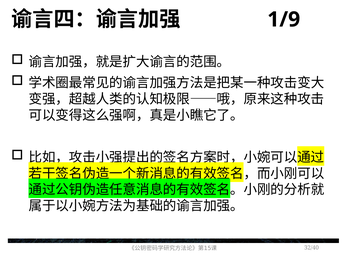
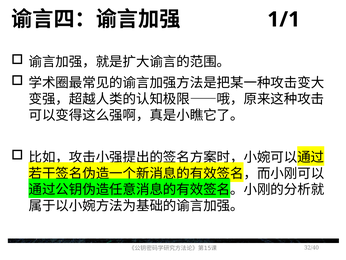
1/9: 1/9 -> 1/1
